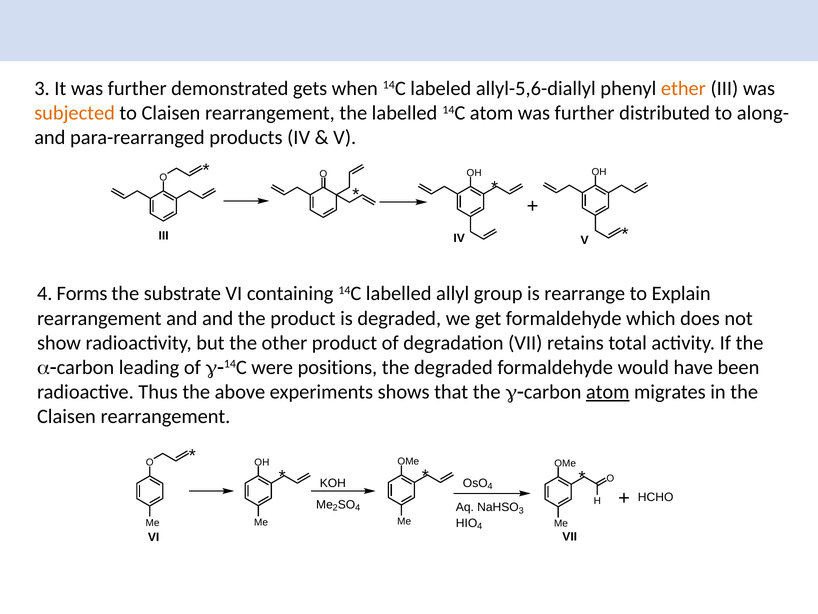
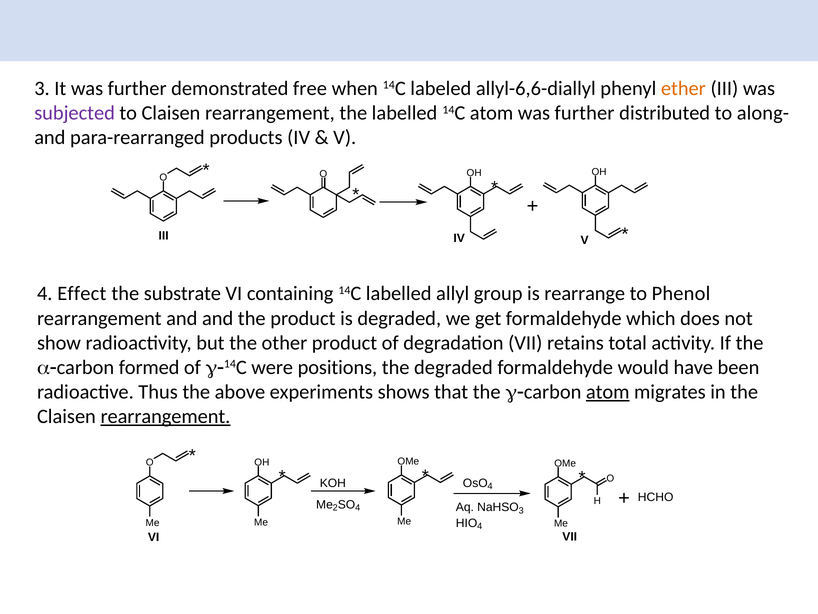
gets: gets -> free
allyl-5,6-diallyl: allyl-5,6-diallyl -> allyl-6,6-diallyl
subjected colour: orange -> purple
Forms: Forms -> Effect
Explain: Explain -> Phenol
leading: leading -> formed
rearrangement at (165, 416) underline: none -> present
